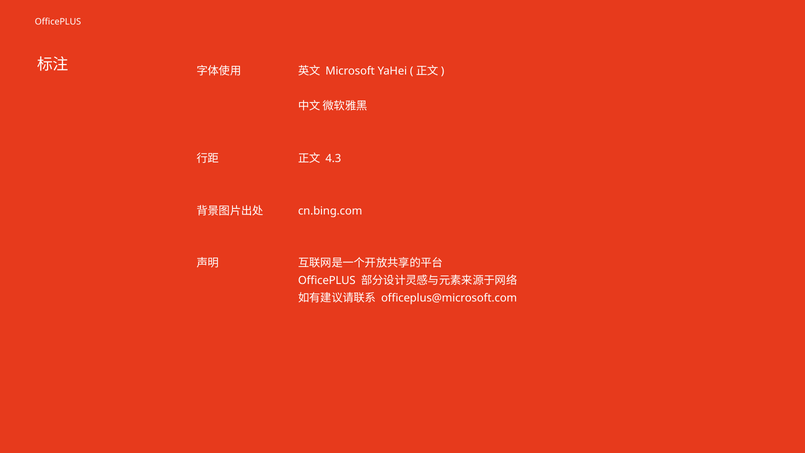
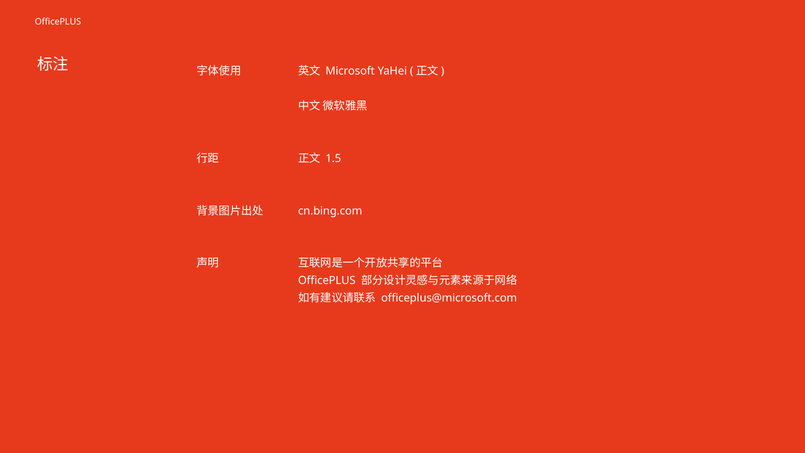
4.3: 4.3 -> 1.5
